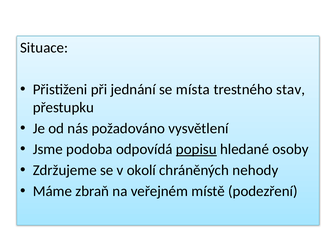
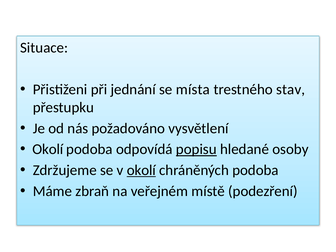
Jsme at (48, 149): Jsme -> Okolí
okolí at (141, 170) underline: none -> present
chráněných nehody: nehody -> podoba
